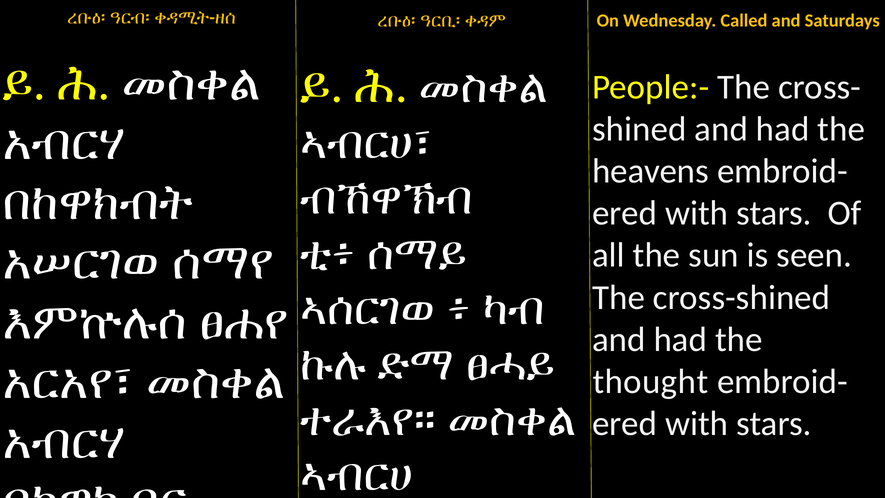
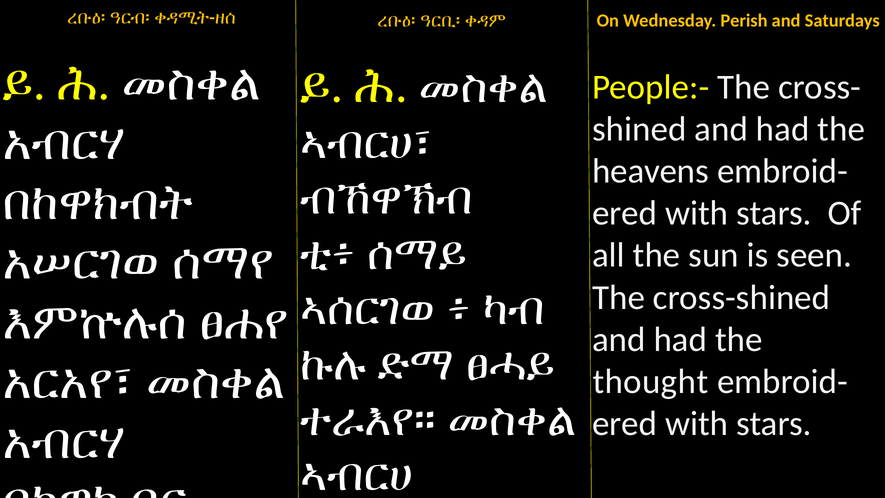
Called: Called -> Perish
